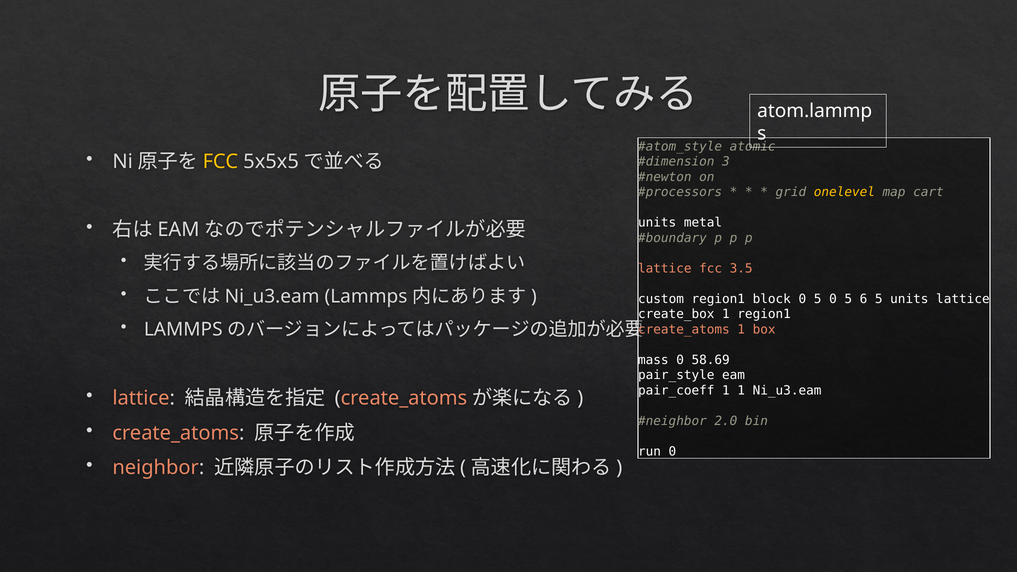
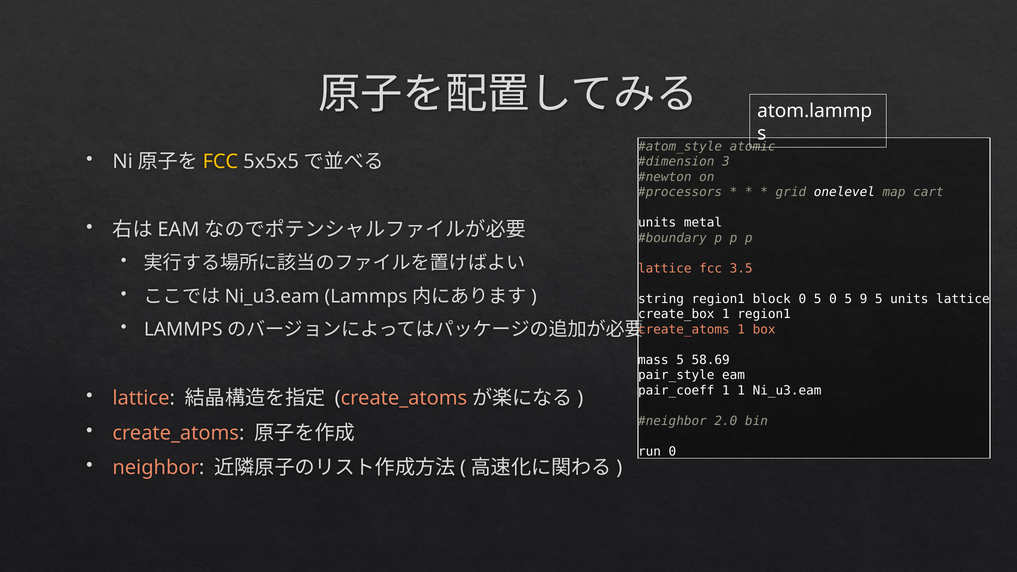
onelevel colour: yellow -> white
custom: custom -> string
6: 6 -> 9
mass 0: 0 -> 5
